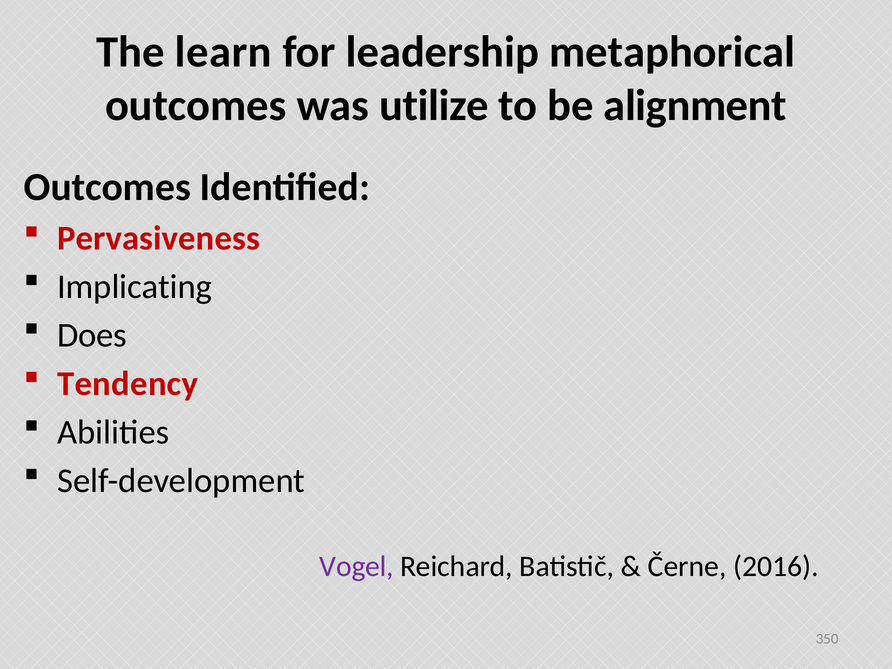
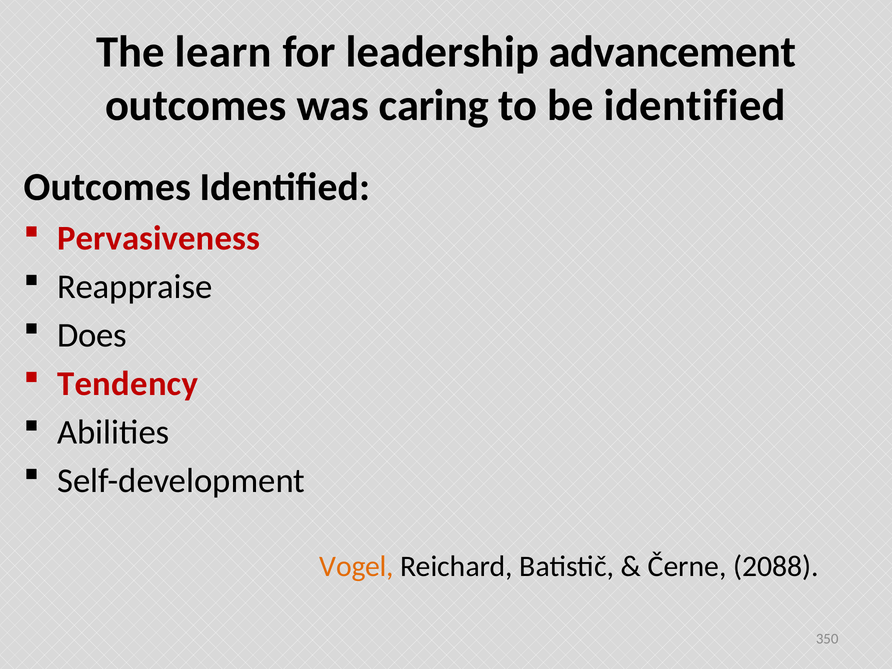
metaphorical: metaphorical -> advancement
utilize: utilize -> caring
be alignment: alignment -> identified
Implicating: Implicating -> Reappraise
Vogel colour: purple -> orange
2016: 2016 -> 2088
